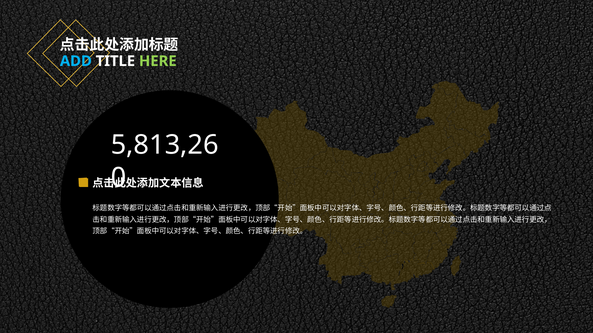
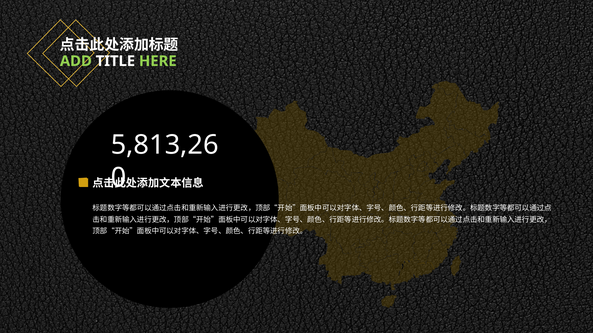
ADD colour: light blue -> light green
